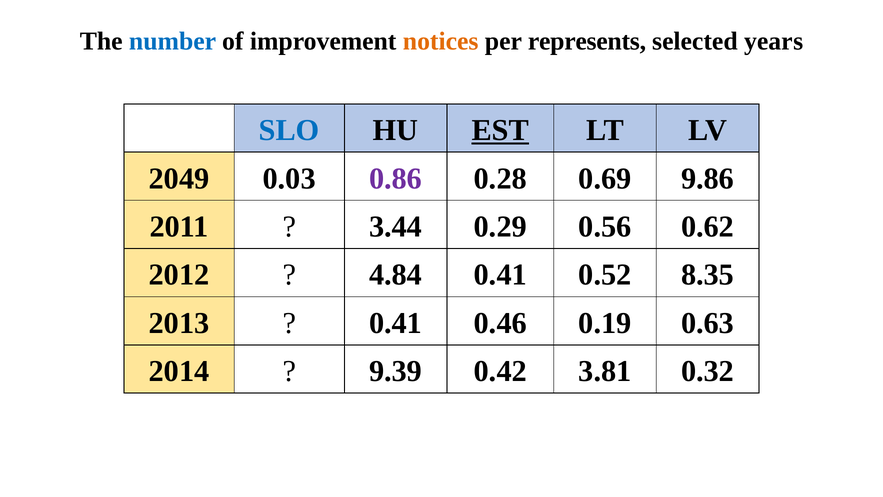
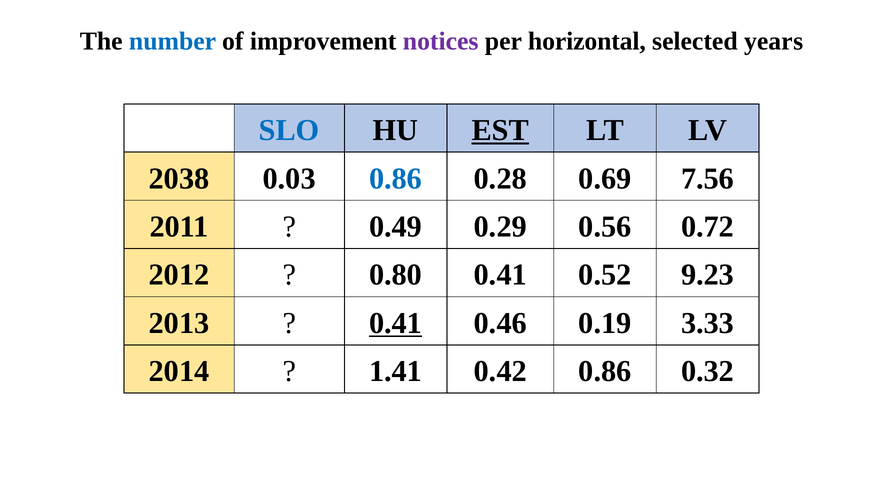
notices colour: orange -> purple
represents: represents -> horizontal
2049: 2049 -> 2038
0.86 at (396, 178) colour: purple -> blue
9.86: 9.86 -> 7.56
3.44: 3.44 -> 0.49
0.62: 0.62 -> 0.72
4.84: 4.84 -> 0.80
8.35: 8.35 -> 9.23
0.41 at (396, 323) underline: none -> present
0.63: 0.63 -> 3.33
9.39: 9.39 -> 1.41
0.42 3.81: 3.81 -> 0.86
